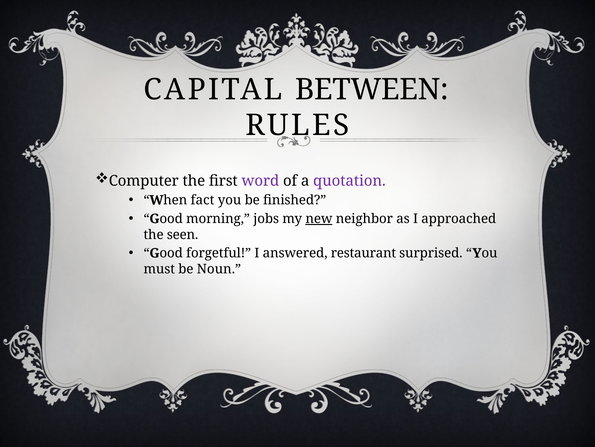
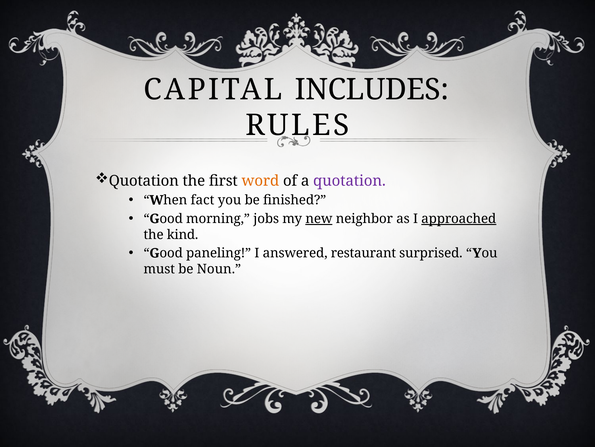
BETWEEN: BETWEEN -> INCLUDES
Computer at (144, 181): Computer -> Quotation
word colour: purple -> orange
approached underline: none -> present
seen: seen -> kind
forgetful: forgetful -> paneling
